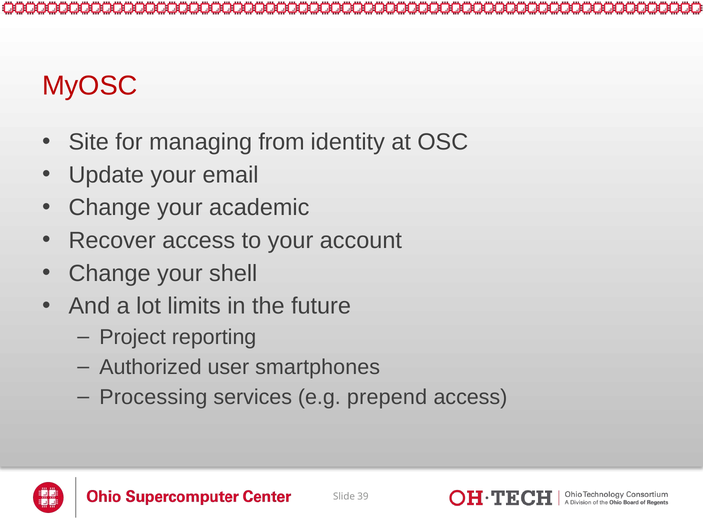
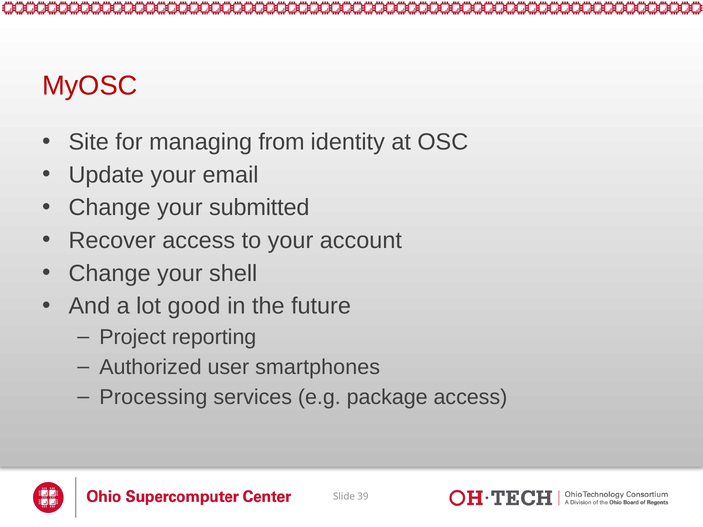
academic: academic -> submitted
limits: limits -> good
prepend: prepend -> package
